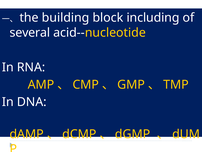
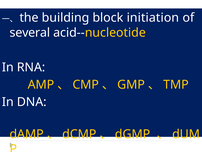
including: including -> initiation
